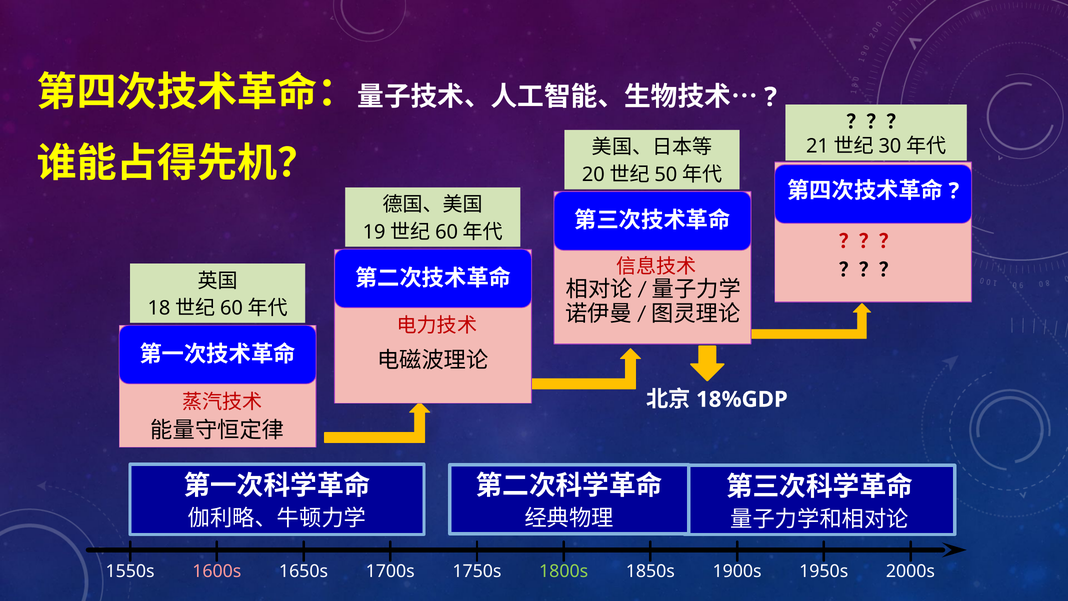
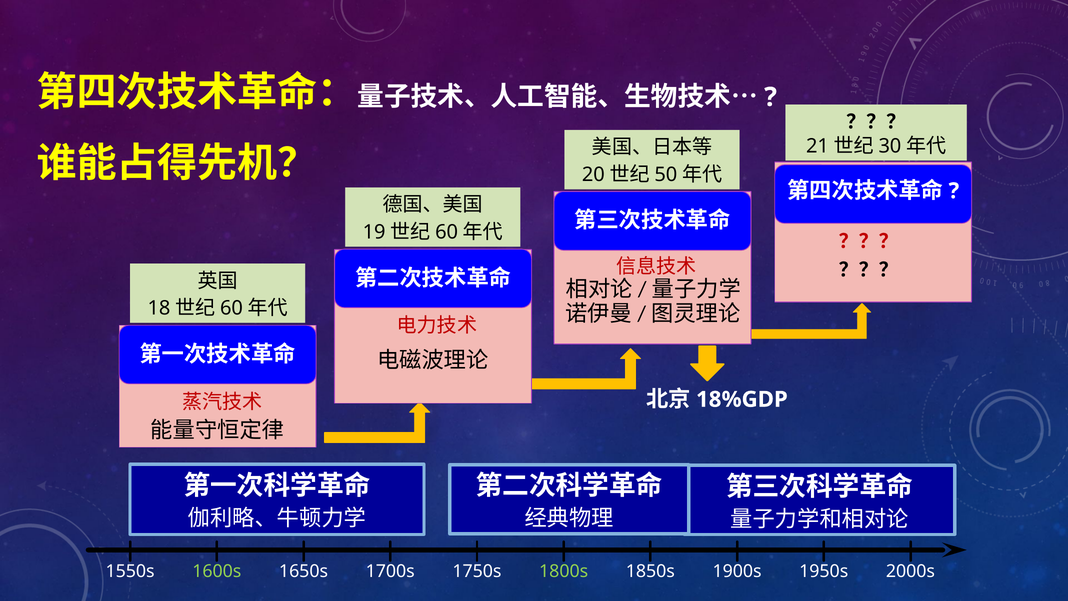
1600s colour: pink -> light green
